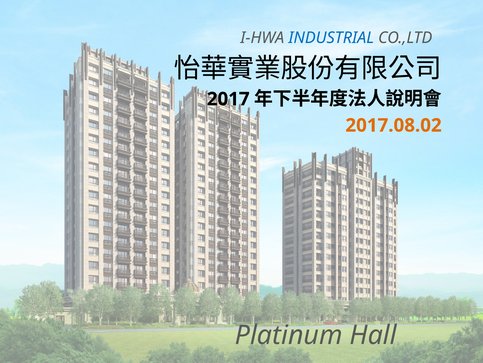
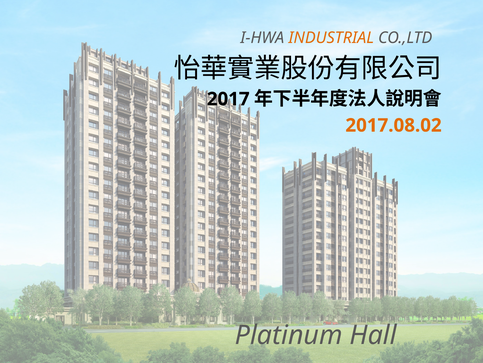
INDUSTRIAL colour: blue -> orange
